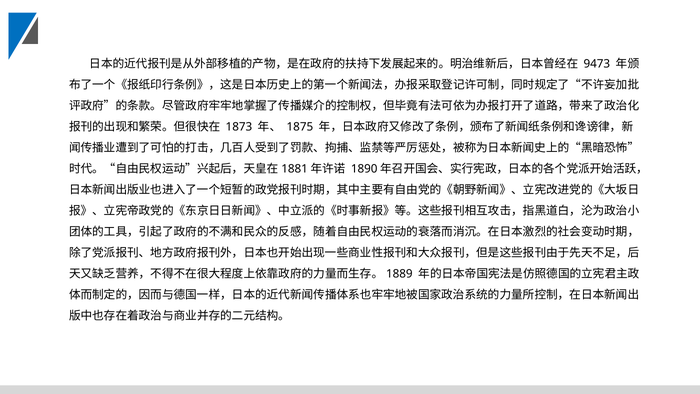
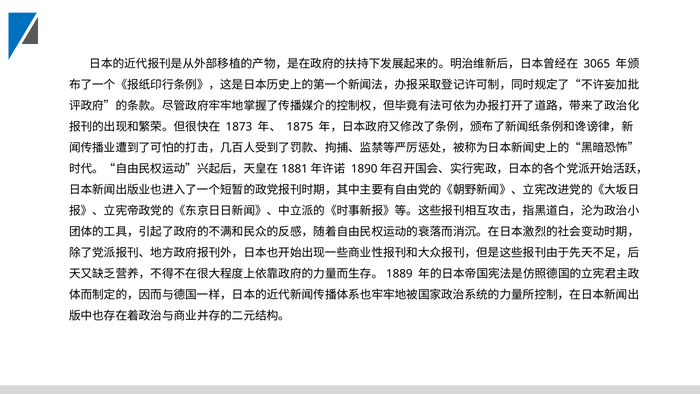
9473: 9473 -> 3065
